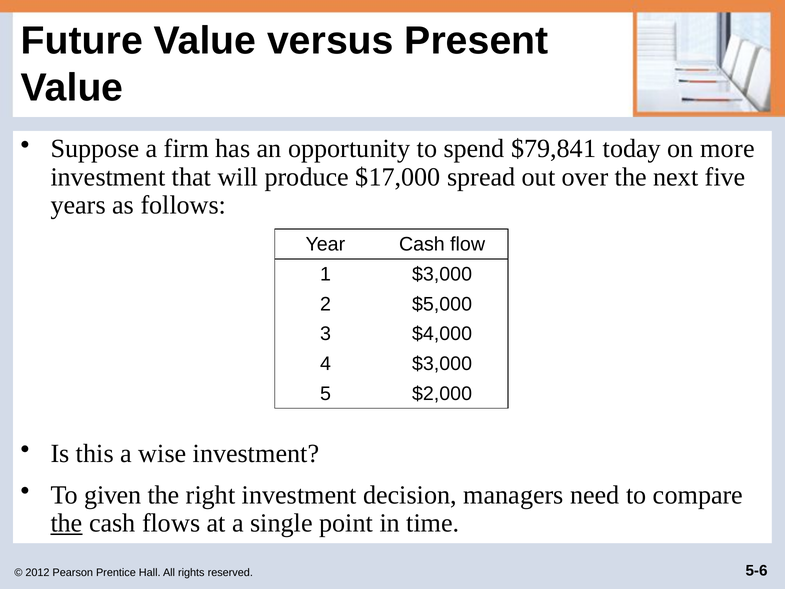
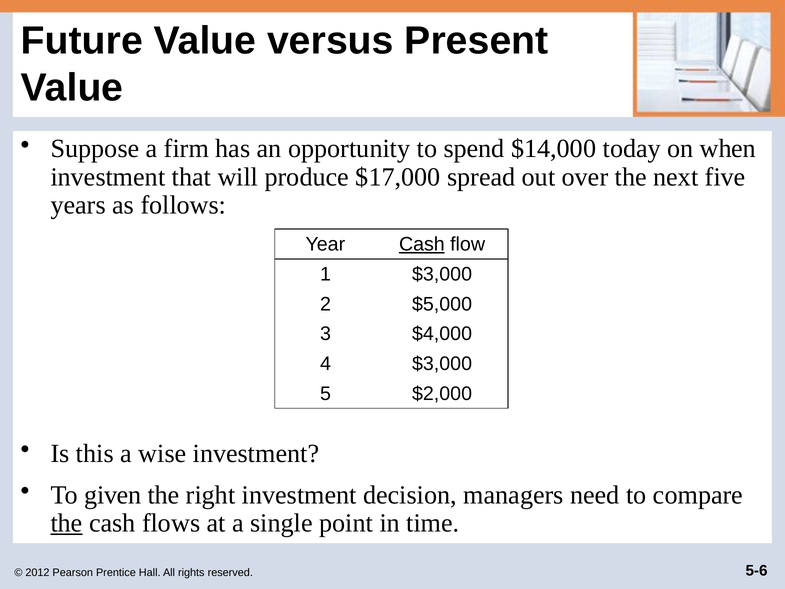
$79,841: $79,841 -> $14,000
more: more -> when
Cash at (422, 244) underline: none -> present
